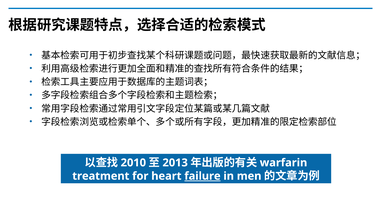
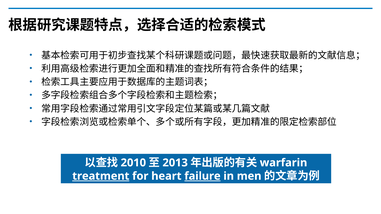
treatment underline: none -> present
